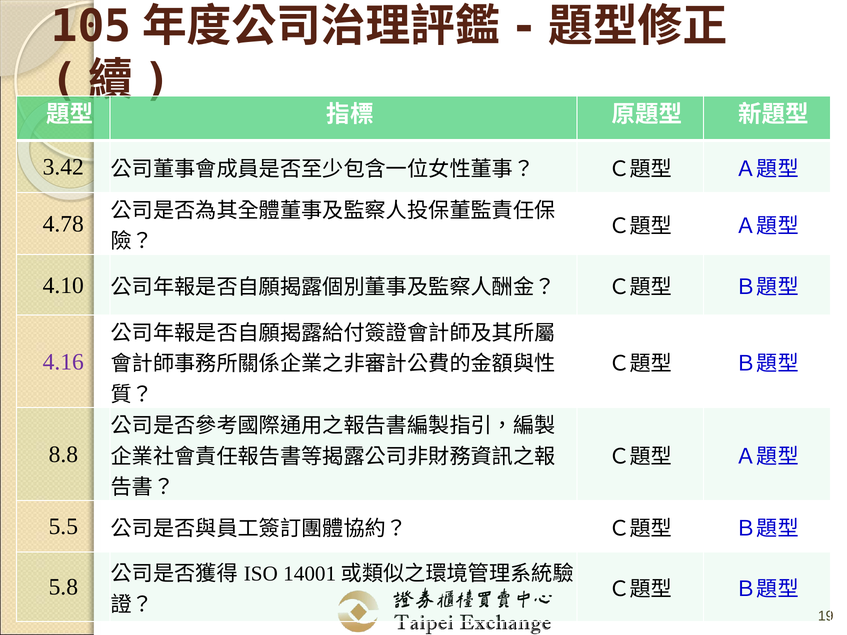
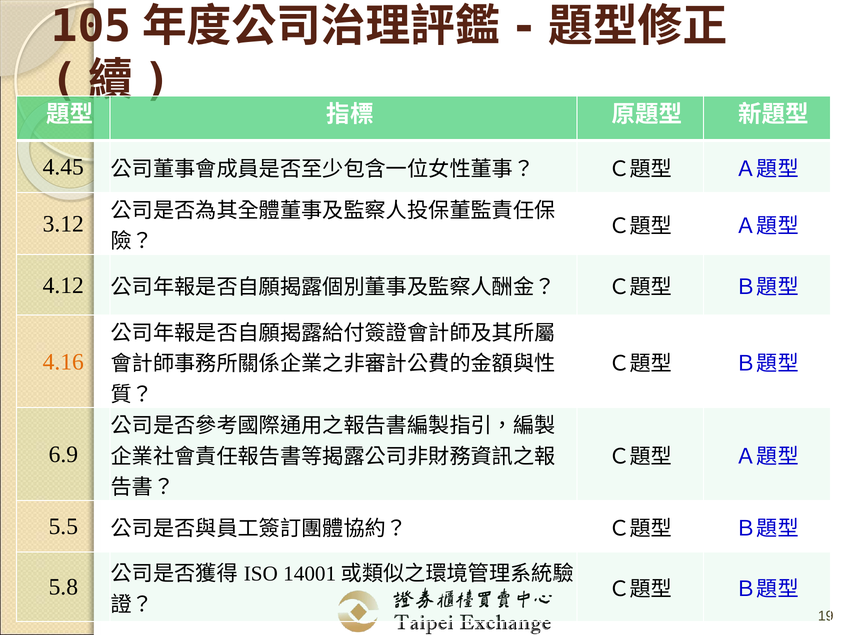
3.42: 3.42 -> 4.45
4.78: 4.78 -> 3.12
4.10: 4.10 -> 4.12
4.16 colour: purple -> orange
8.8: 8.8 -> 6.9
